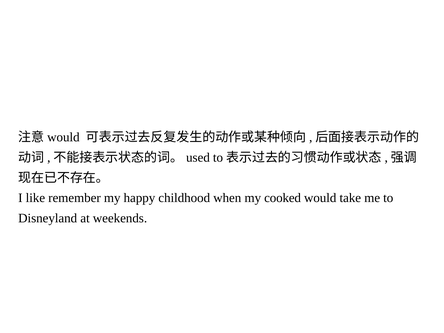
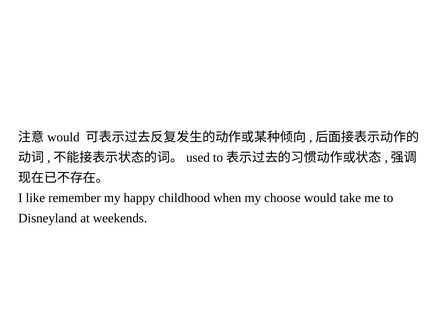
cooked: cooked -> choose
